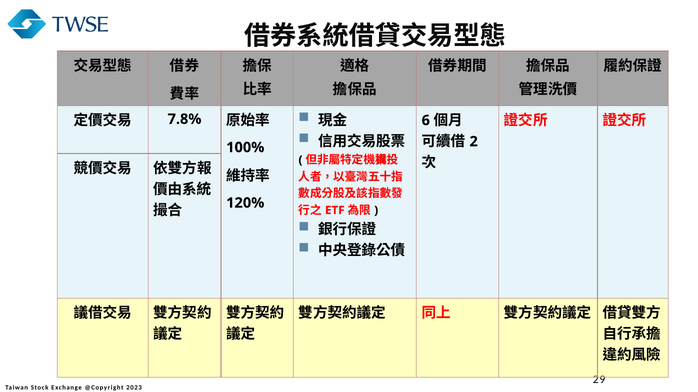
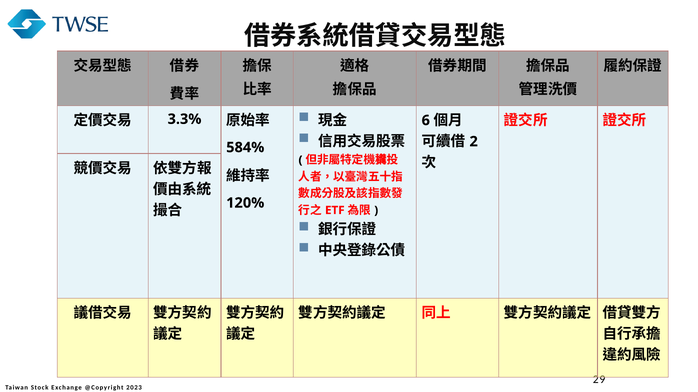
7.8%: 7.8% -> 3.3%
100%: 100% -> 584%
